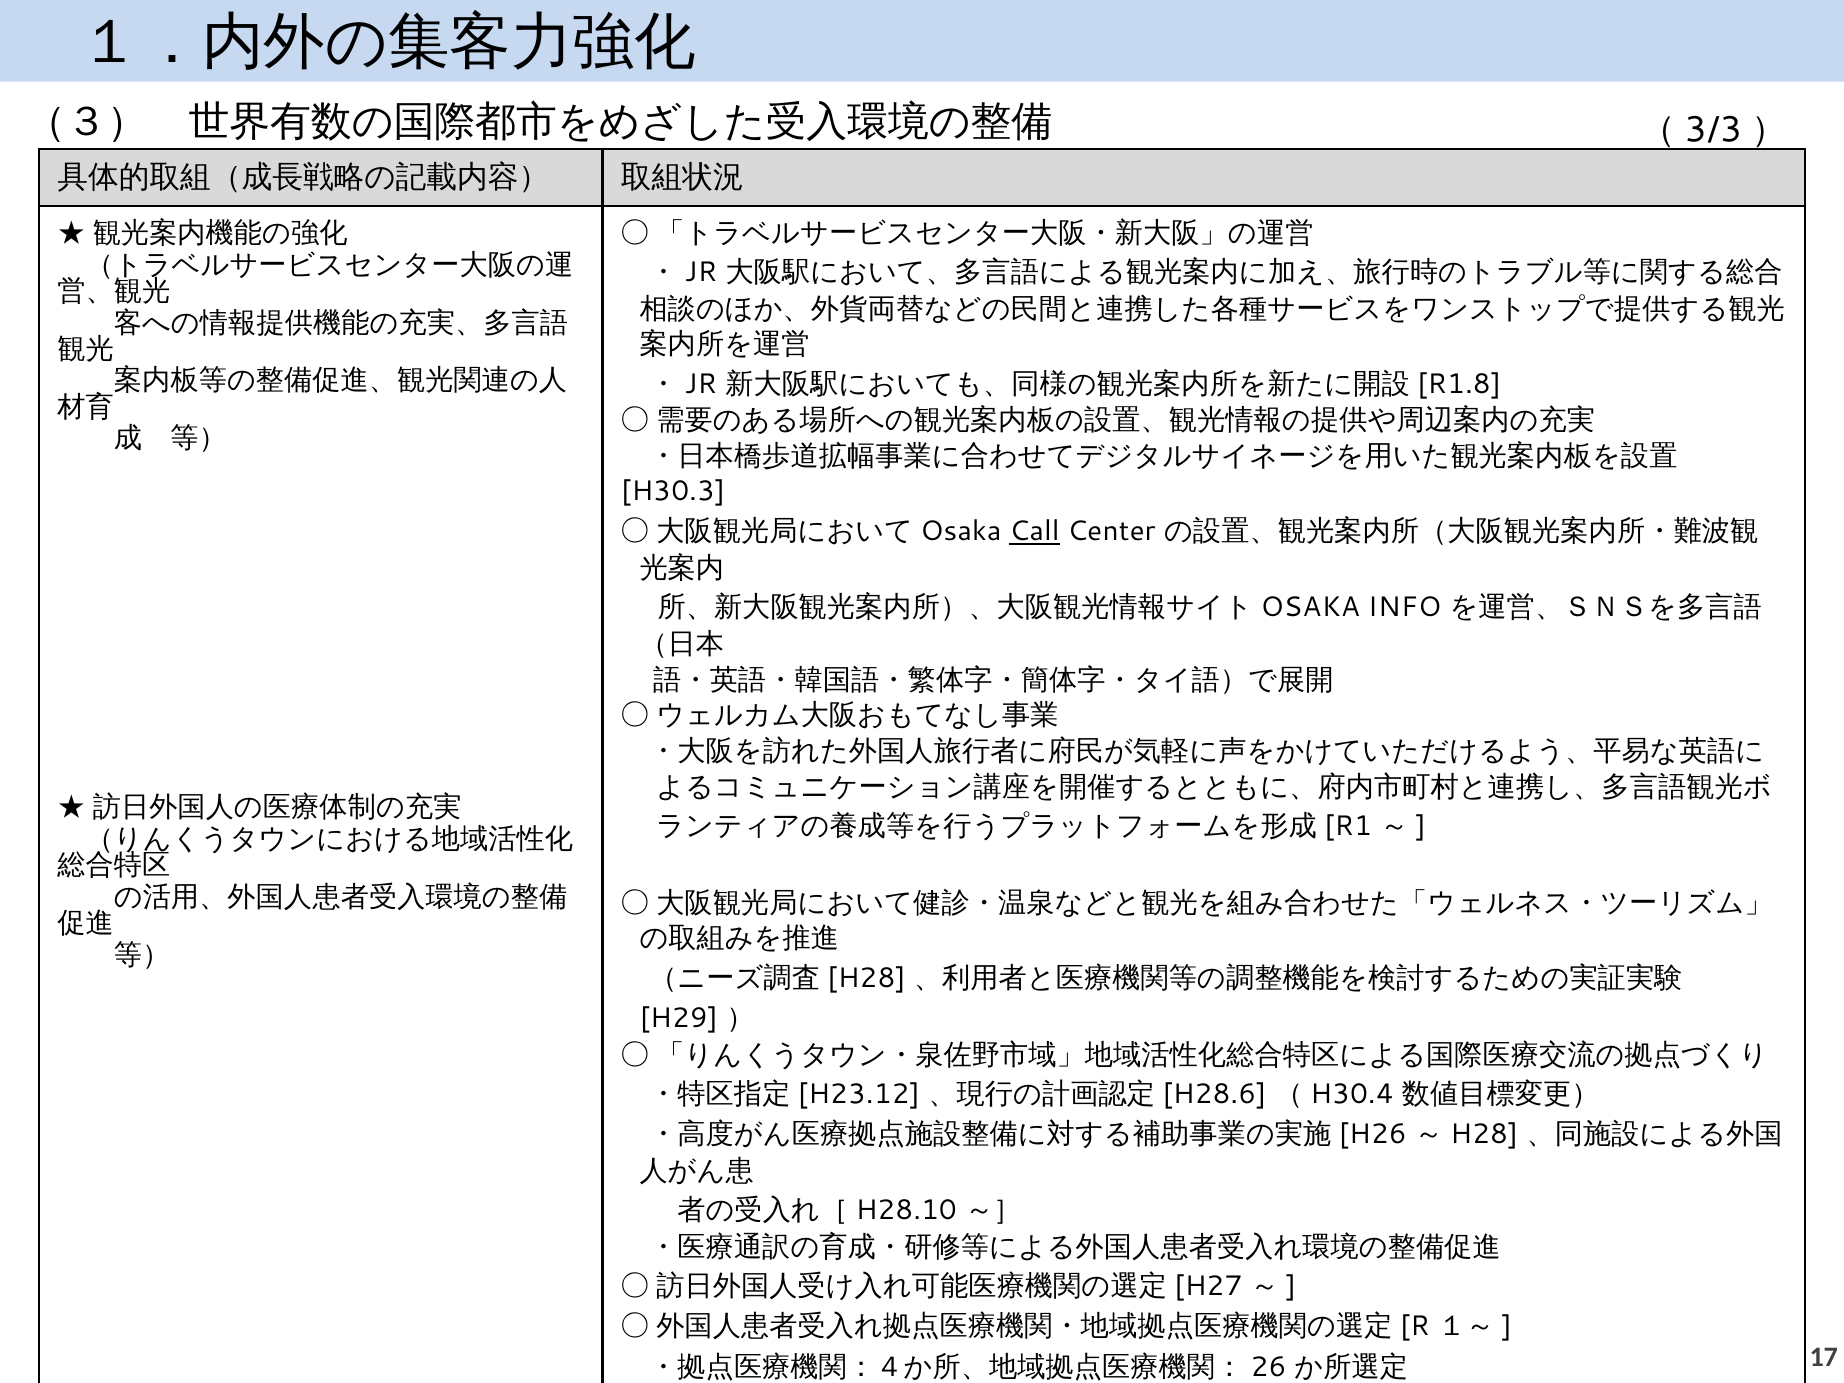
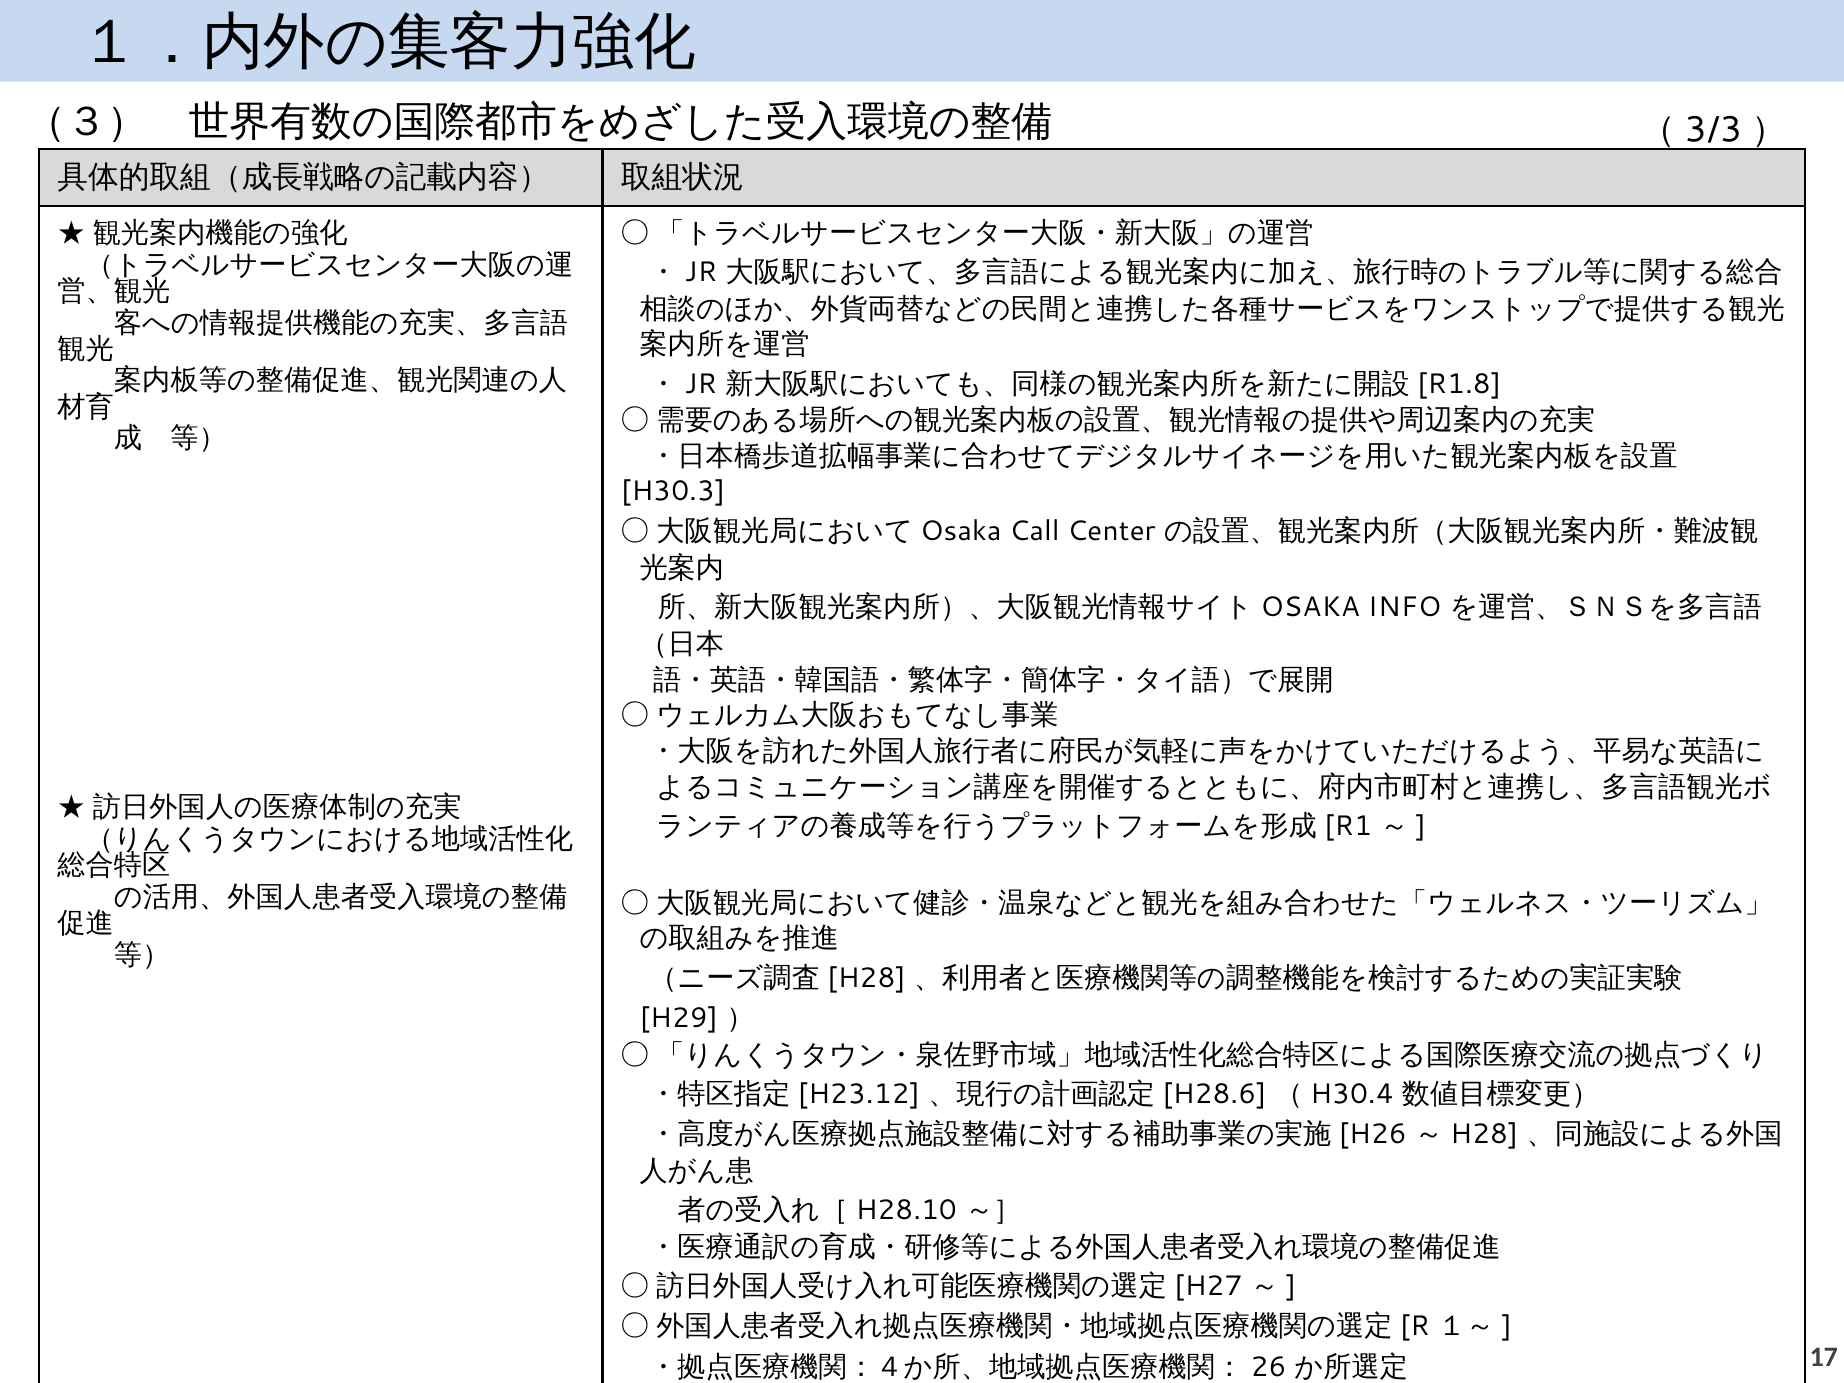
Call underline: present -> none
